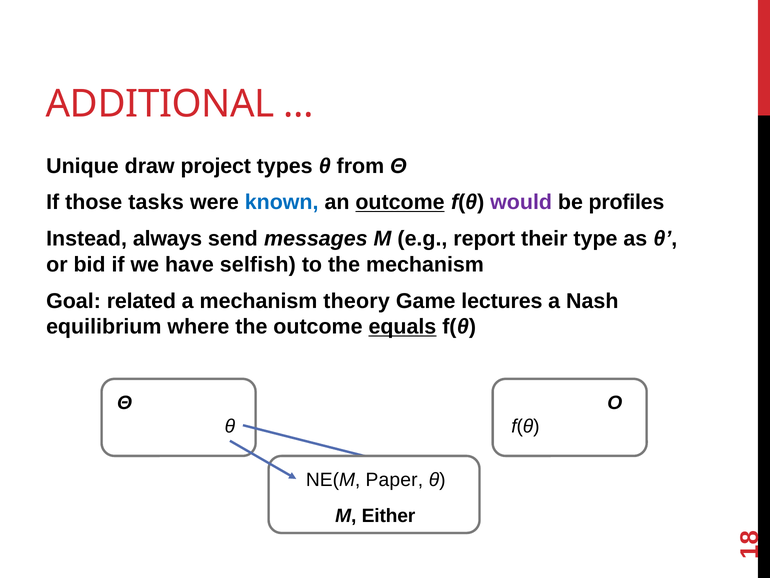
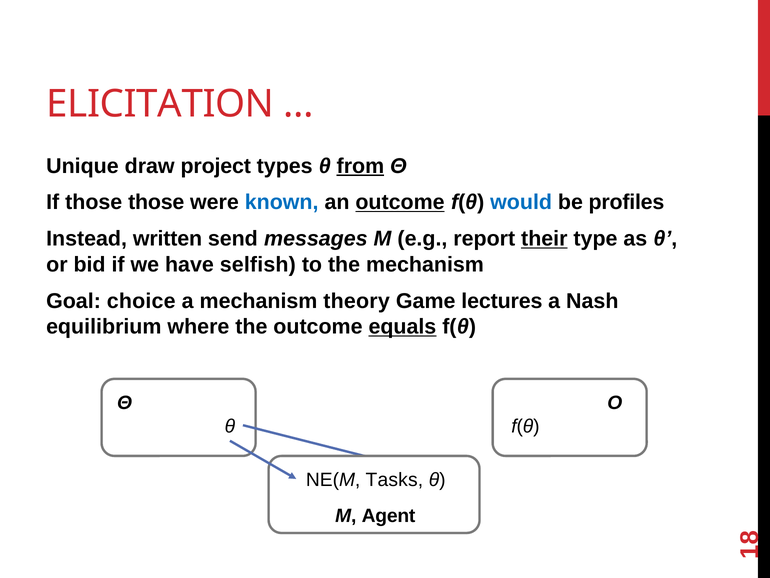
ADDITIONAL: ADDITIONAL -> ELICITATION
from underline: none -> present
those tasks: tasks -> those
would colour: purple -> blue
always: always -> written
their underline: none -> present
related: related -> choice
Paper: Paper -> Tasks
Either: Either -> Agent
